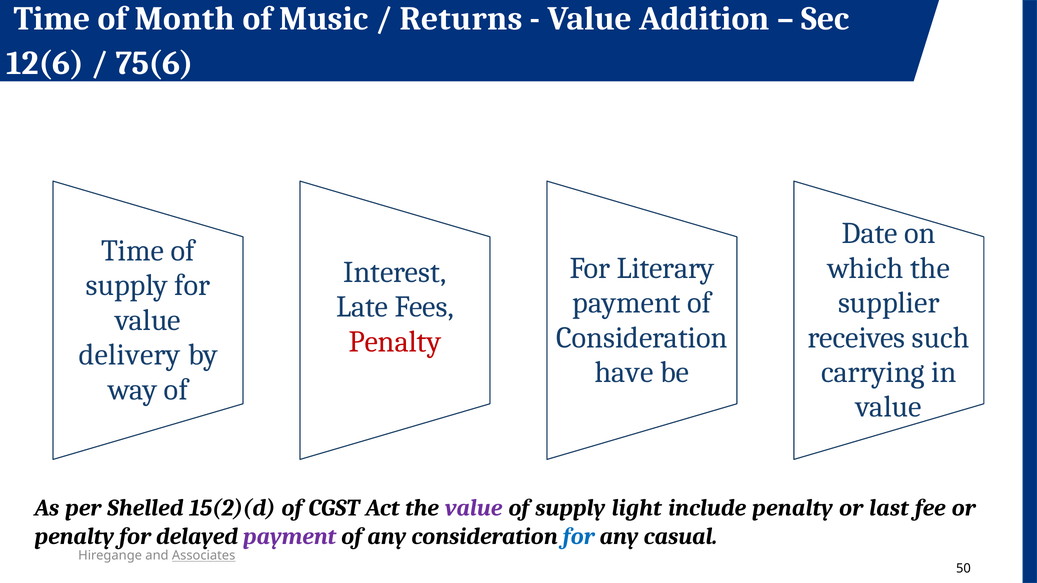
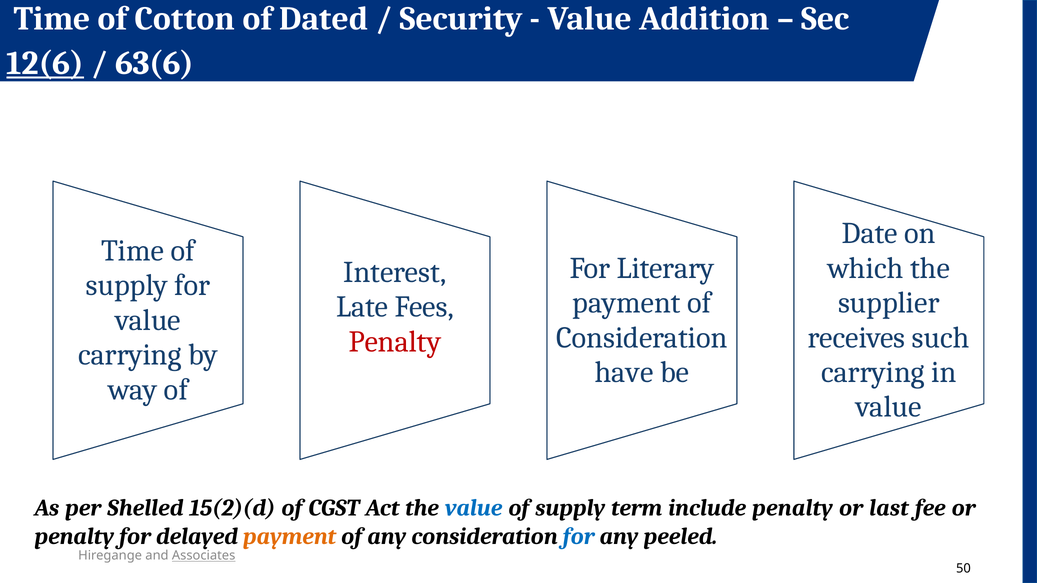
Month: Month -> Cotton
Music: Music -> Dated
Returns: Returns -> Security
12(6 underline: none -> present
75(6: 75(6 -> 63(6
delivery at (130, 355): delivery -> carrying
value at (474, 508) colour: purple -> blue
light: light -> term
payment at (290, 537) colour: purple -> orange
casual: casual -> peeled
